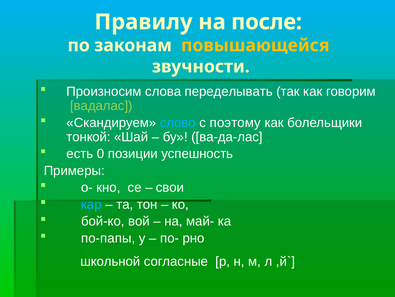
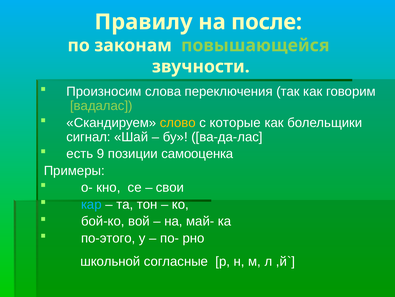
повышающейся colour: yellow -> light green
переделывать: переделывать -> переключения
слово colour: light blue -> yellow
поэтому: поэтому -> которые
тонкой: тонкой -> сигнал
0: 0 -> 9
успешность: успешность -> самооценка
по-папы: по-папы -> по-этого
